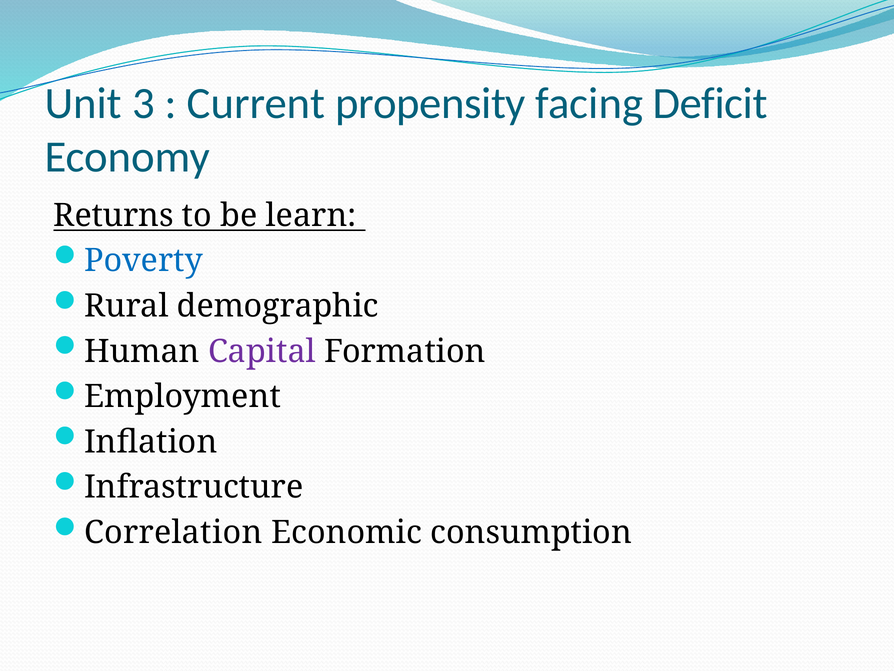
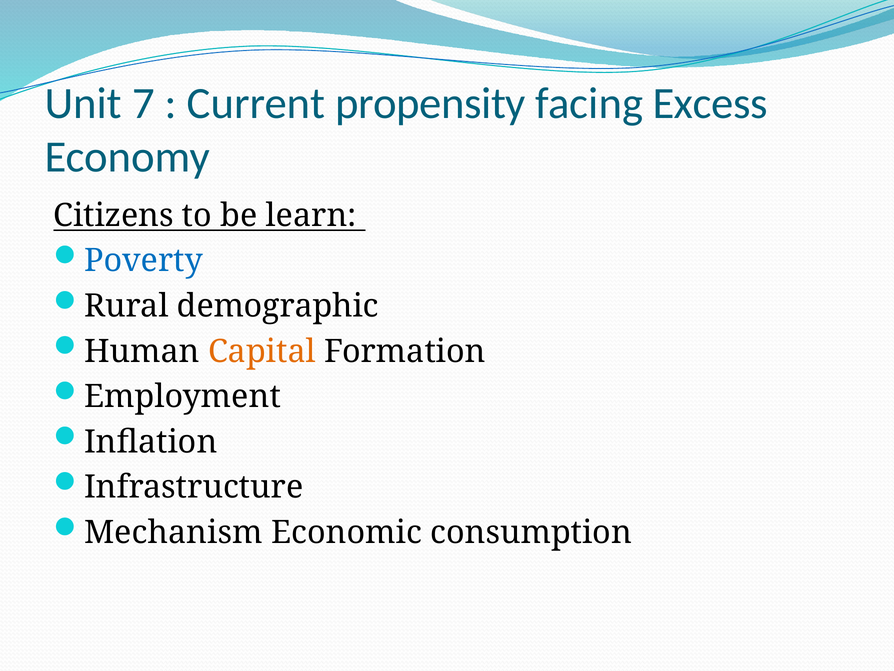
3: 3 -> 7
Deficit: Deficit -> Excess
Returns: Returns -> Citizens
Capital colour: purple -> orange
Correlation: Correlation -> Mechanism
